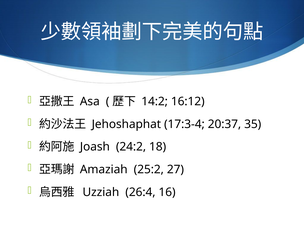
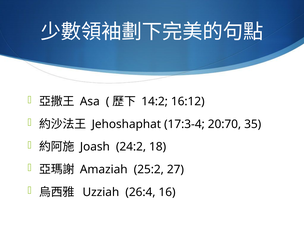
20:37: 20:37 -> 20:70
